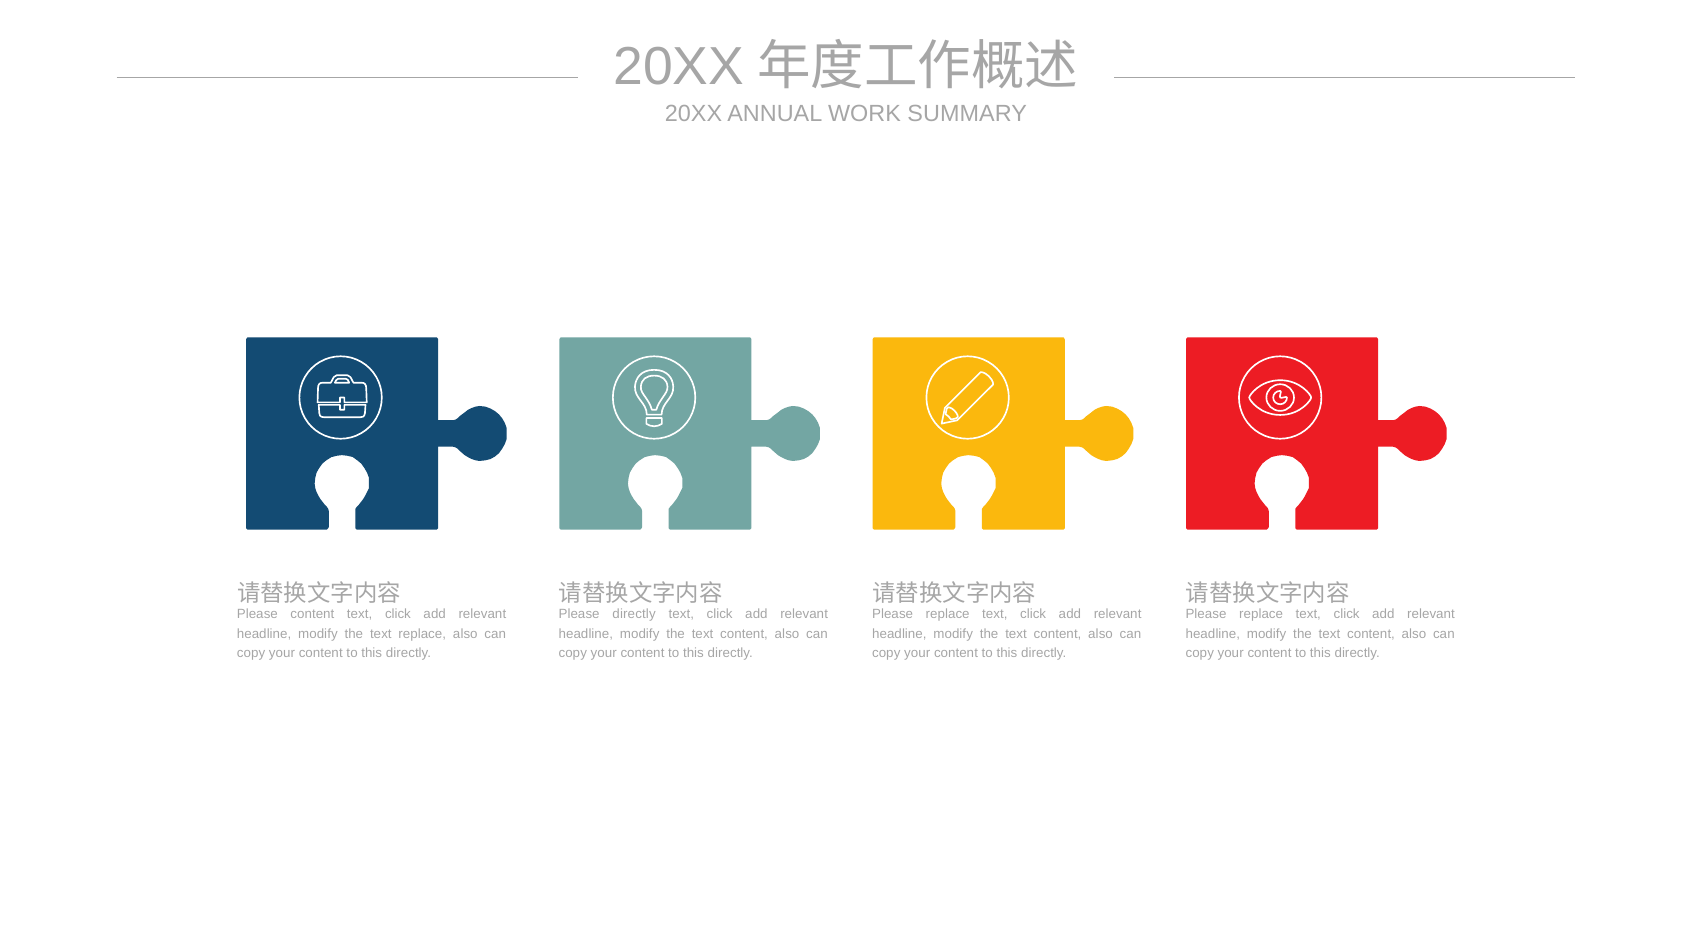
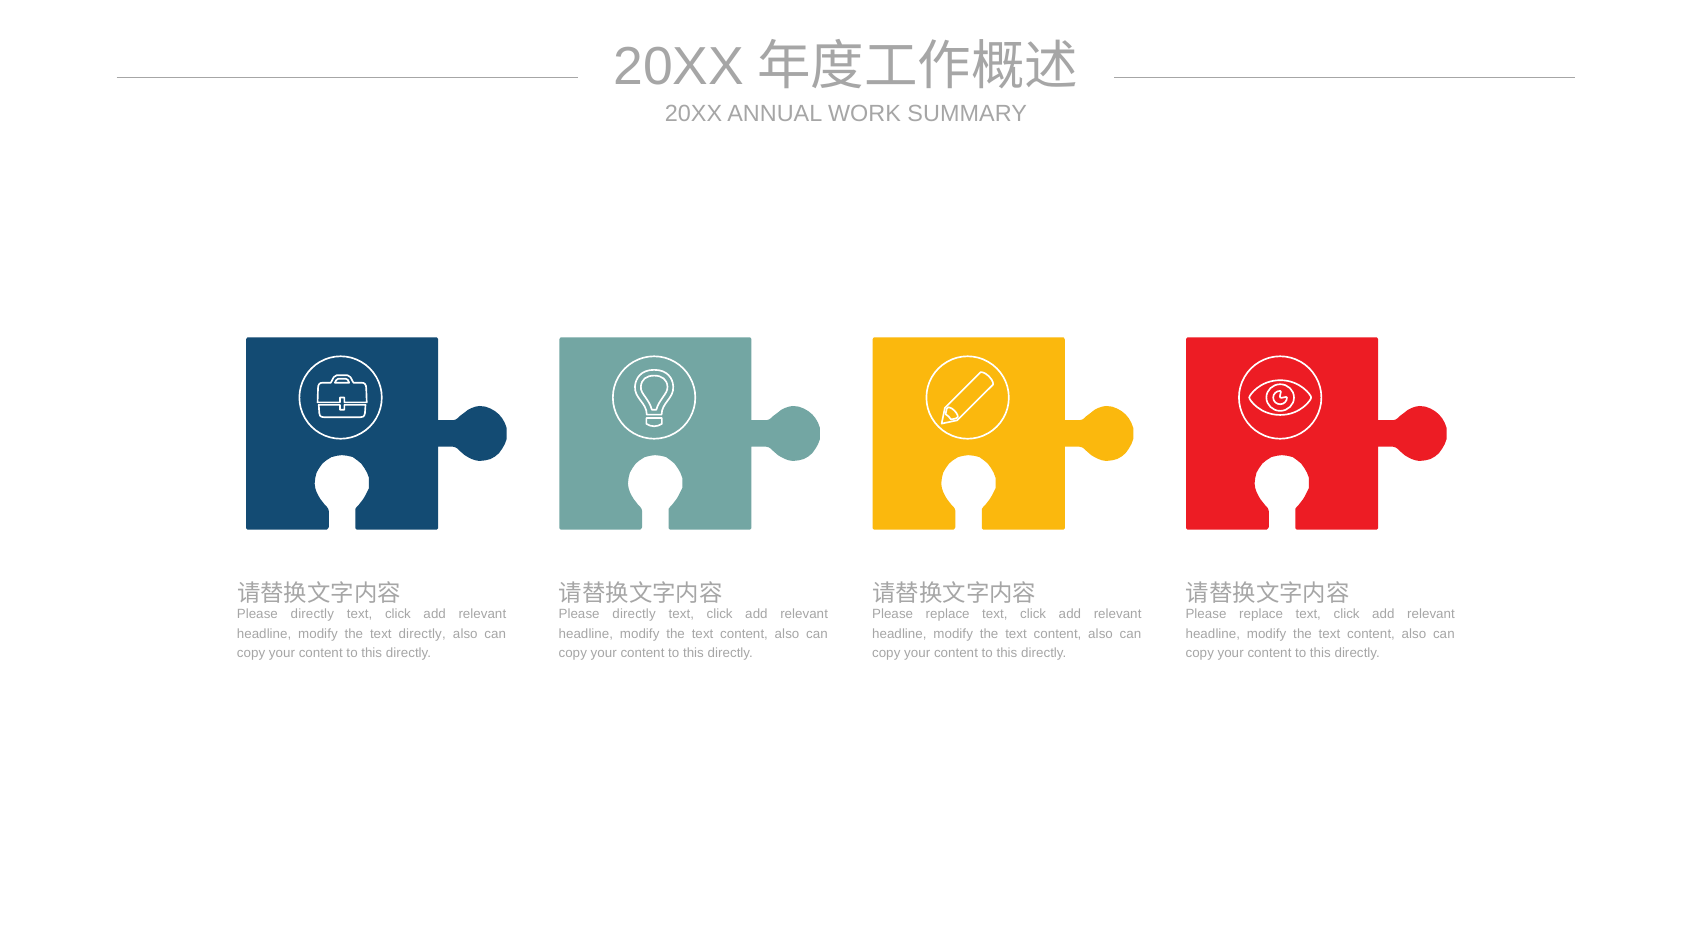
content at (312, 614): content -> directly
text replace: replace -> directly
